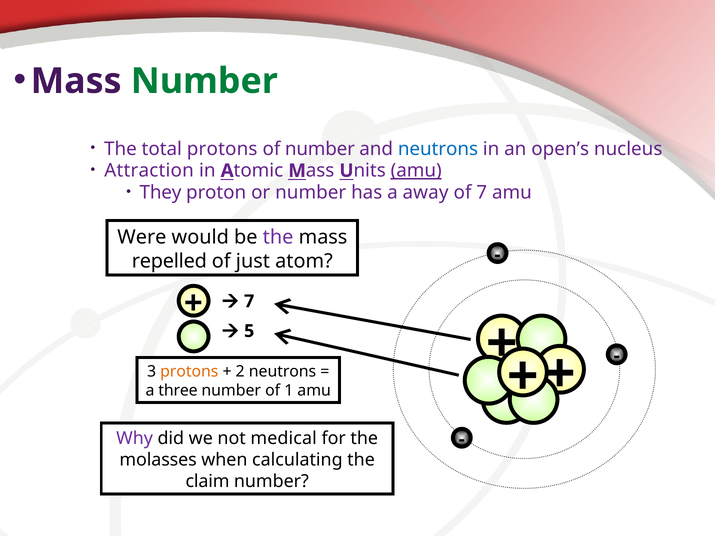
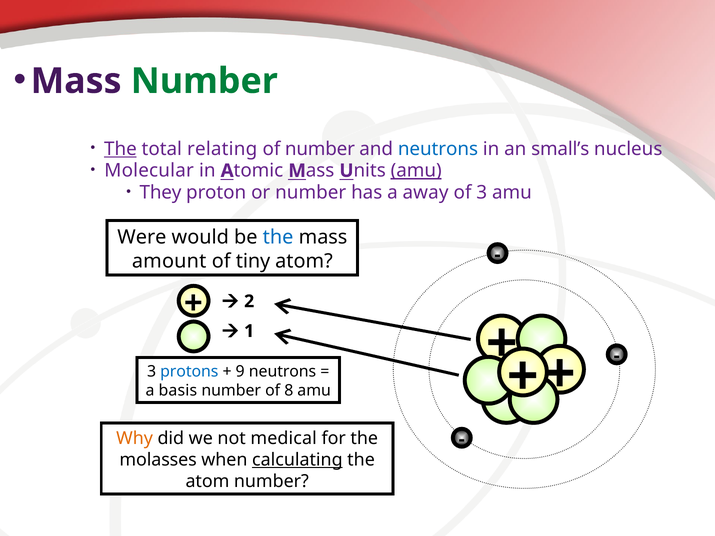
The at (120, 149) underline: none -> present
total protons: protons -> relating
open’s: open’s -> small’s
Attraction: Attraction -> Molecular
of 7: 7 -> 3
the at (278, 237) colour: purple -> blue
repelled: repelled -> amount
just: just -> tiny
7 at (249, 301): 7 -> 2
5: 5 -> 1
protons at (189, 372) colour: orange -> blue
2: 2 -> 9
three: three -> basis
1: 1 -> 8
Why colour: purple -> orange
calculating underline: none -> present
claim at (207, 481): claim -> atom
